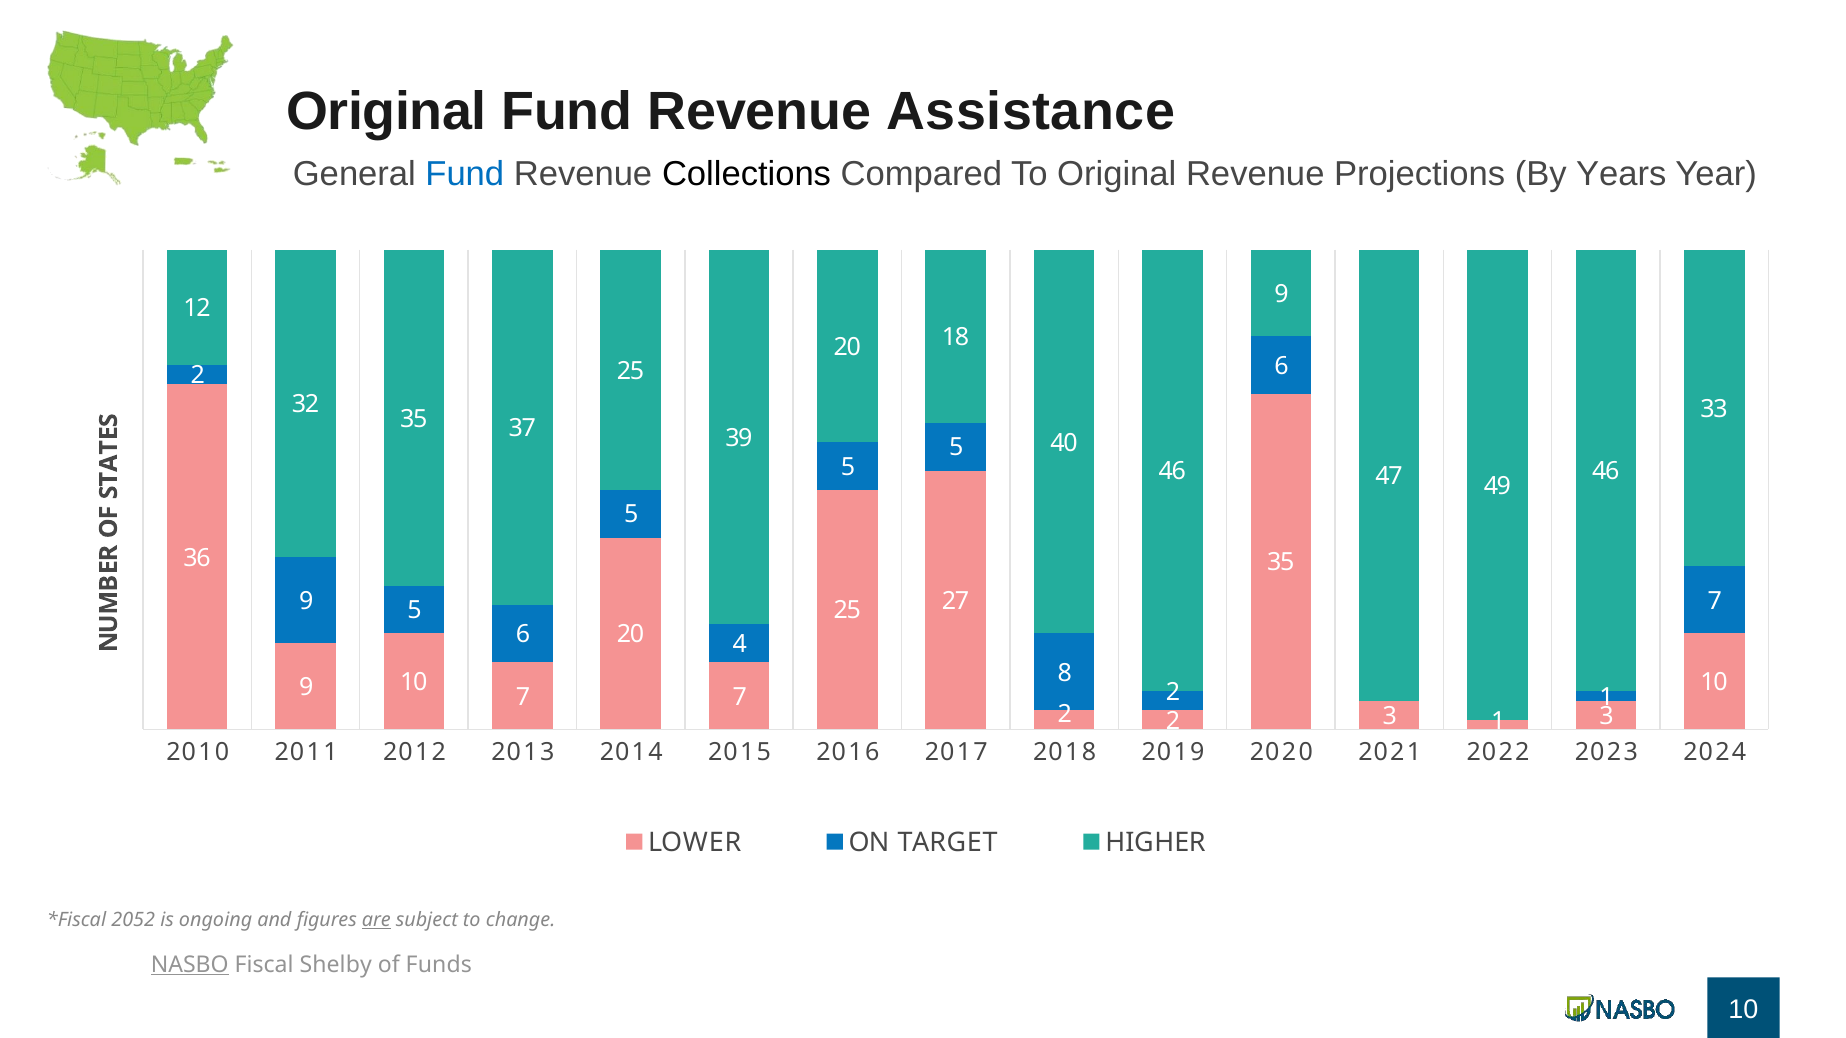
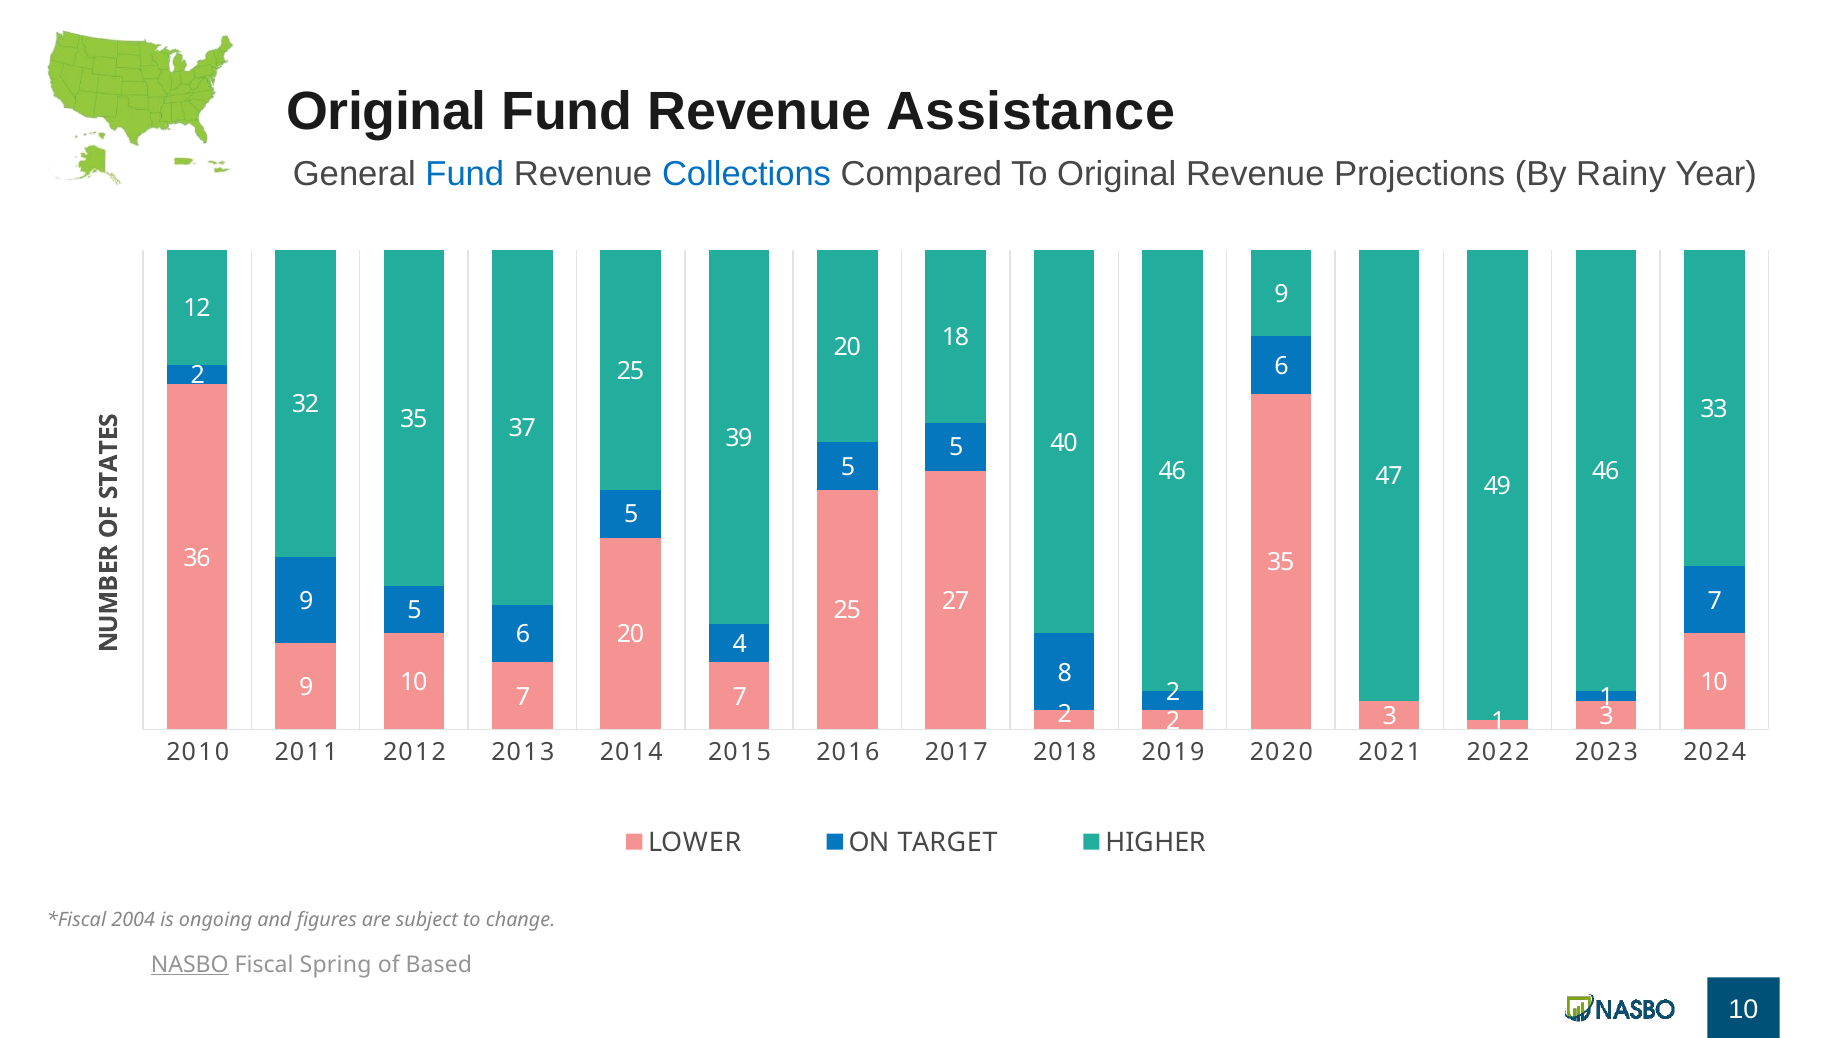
Collections colour: black -> blue
Years: Years -> Rainy
2052: 2052 -> 2004
are underline: present -> none
Shelby: Shelby -> Spring
Funds: Funds -> Based
